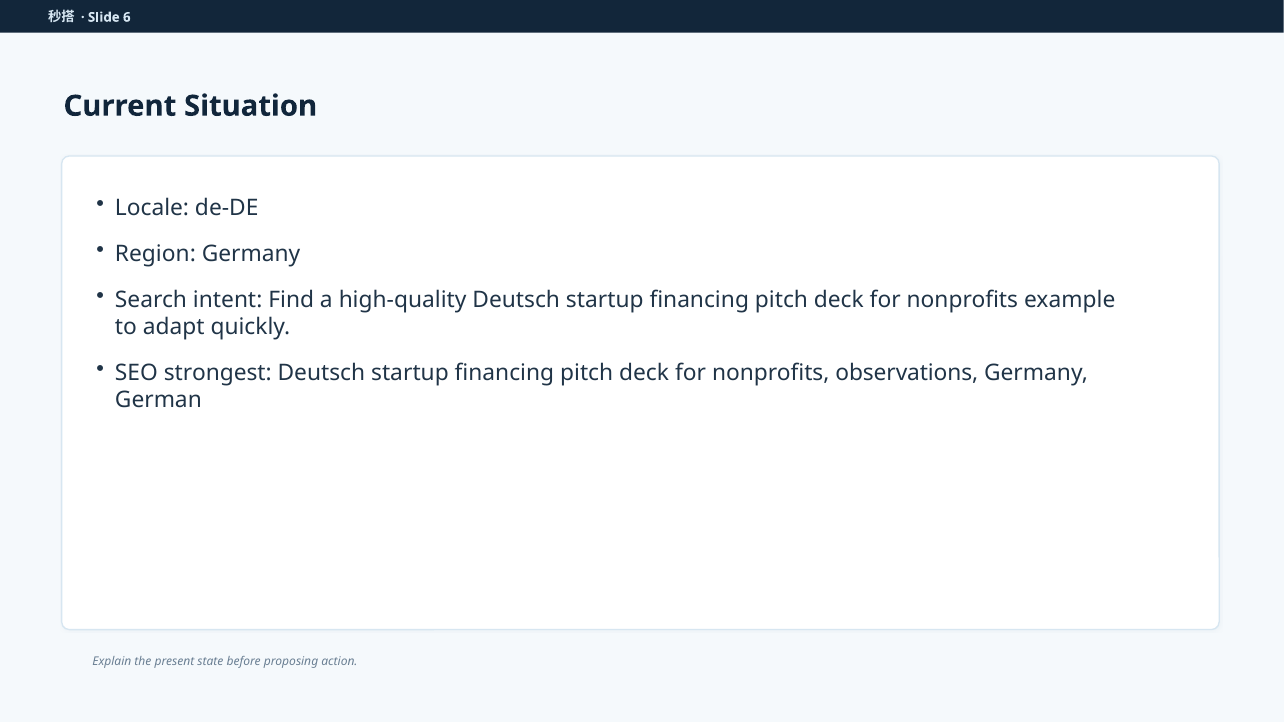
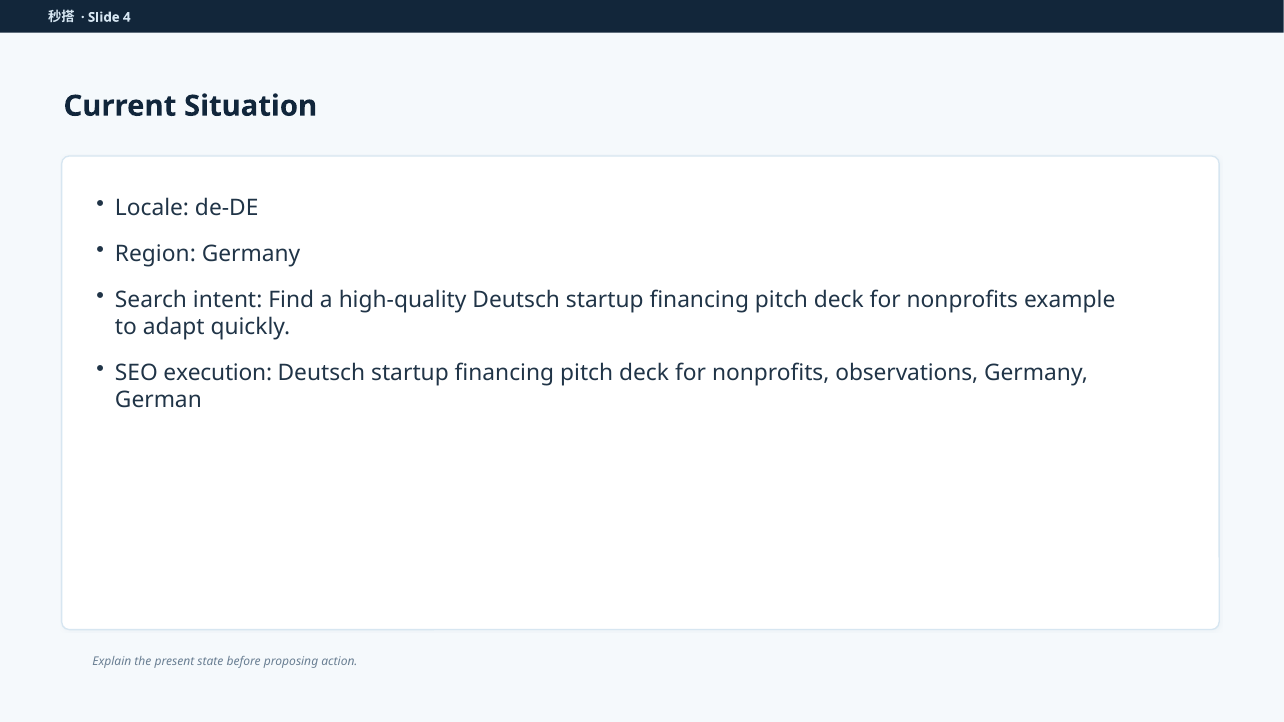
6: 6 -> 4
strongest: strongest -> execution
